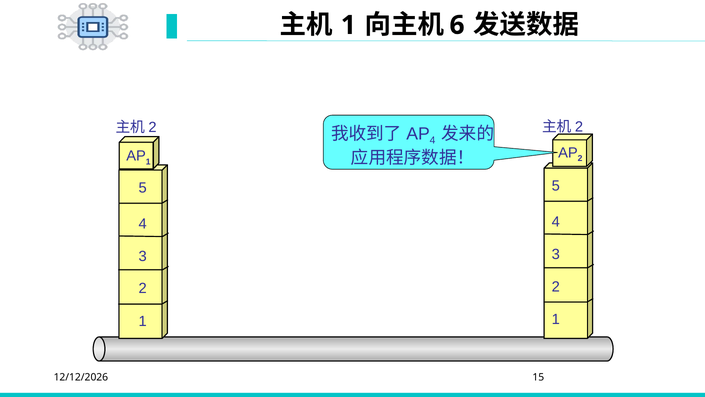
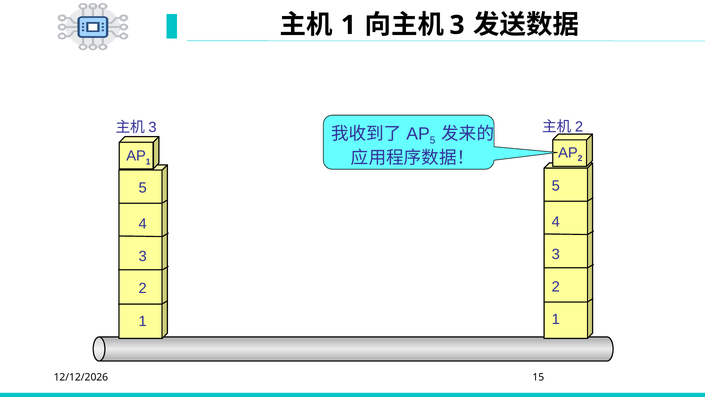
6 at (457, 25): 6 -> 3
2 at (153, 127): 2 -> 3
4 at (433, 140): 4 -> 5
